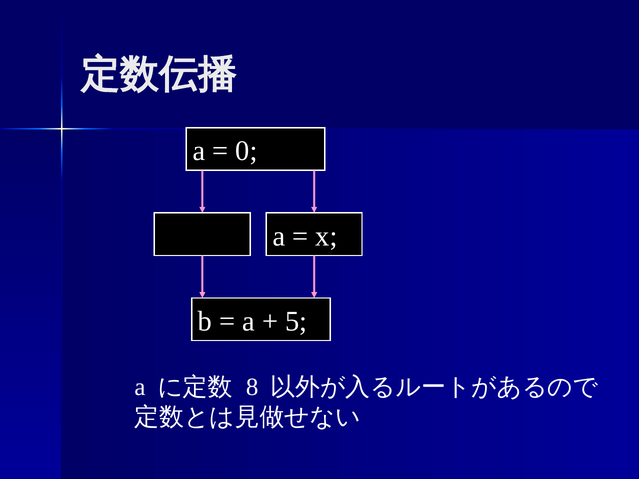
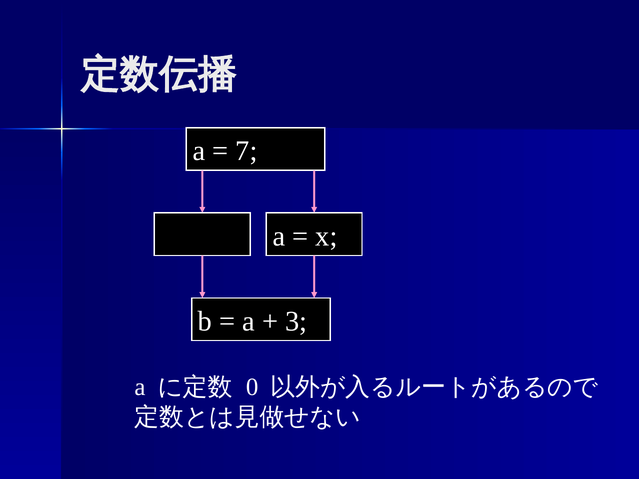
0: 0 -> 7
5: 5 -> 3
8: 8 -> 0
